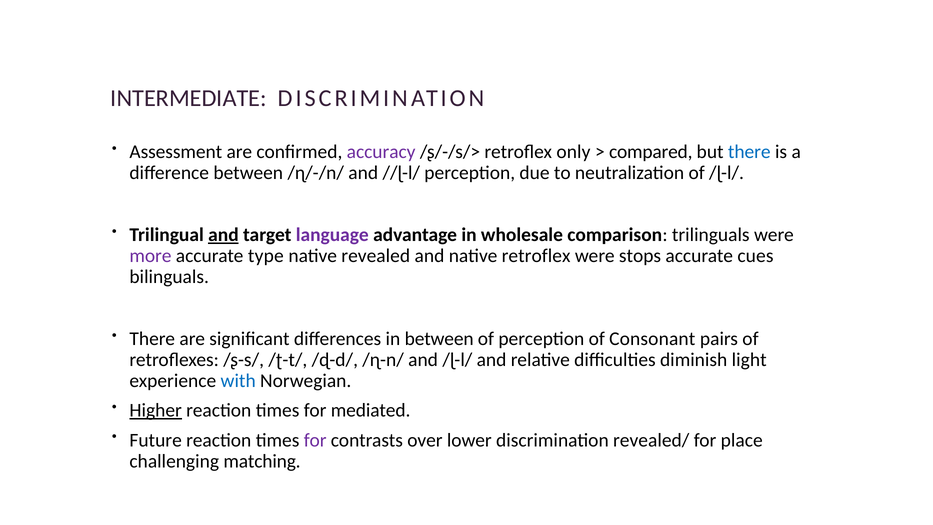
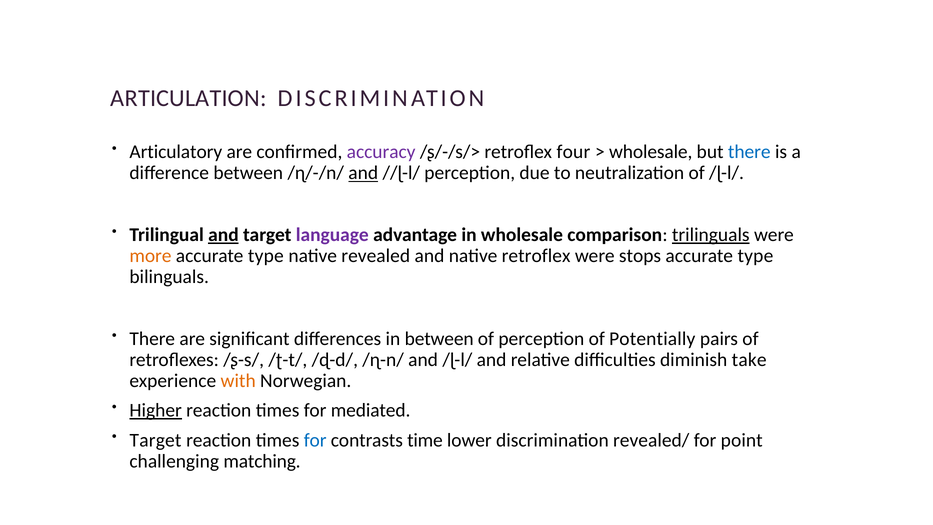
INTERMEDIATE: INTERMEDIATE -> ARTICULATION
Assessment: Assessment -> Articulatory
only: only -> four
compared at (651, 152): compared -> wholesale
and at (363, 173) underline: none -> present
trilinguals underline: none -> present
more colour: purple -> orange
cues at (755, 256): cues -> type
Consonant: Consonant -> Potentially
light: light -> take
with colour: blue -> orange
Future at (156, 440): Future -> Target
for at (315, 440) colour: purple -> blue
over: over -> time
place: place -> point
